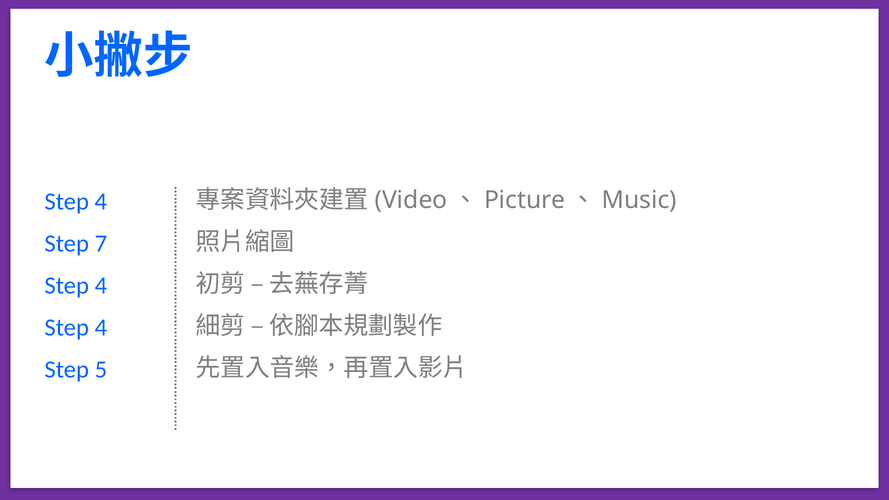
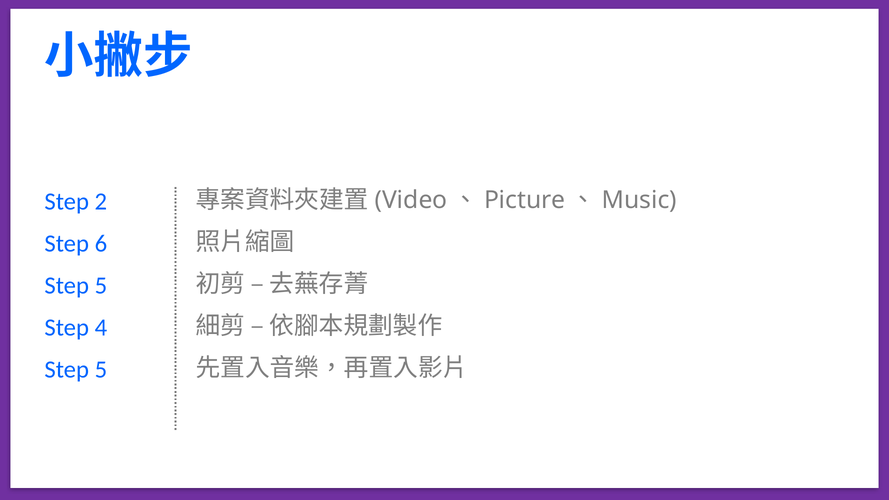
4 at (101, 202): 4 -> 2
7: 7 -> 6
4 at (101, 285): 4 -> 5
